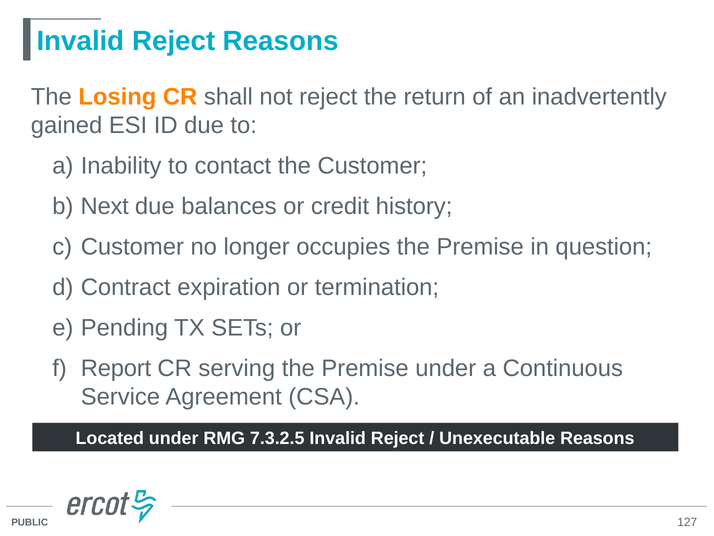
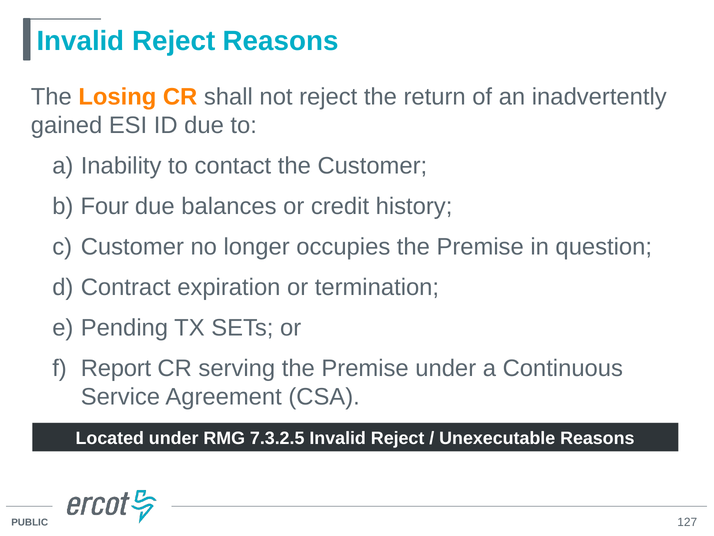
Next: Next -> Four
